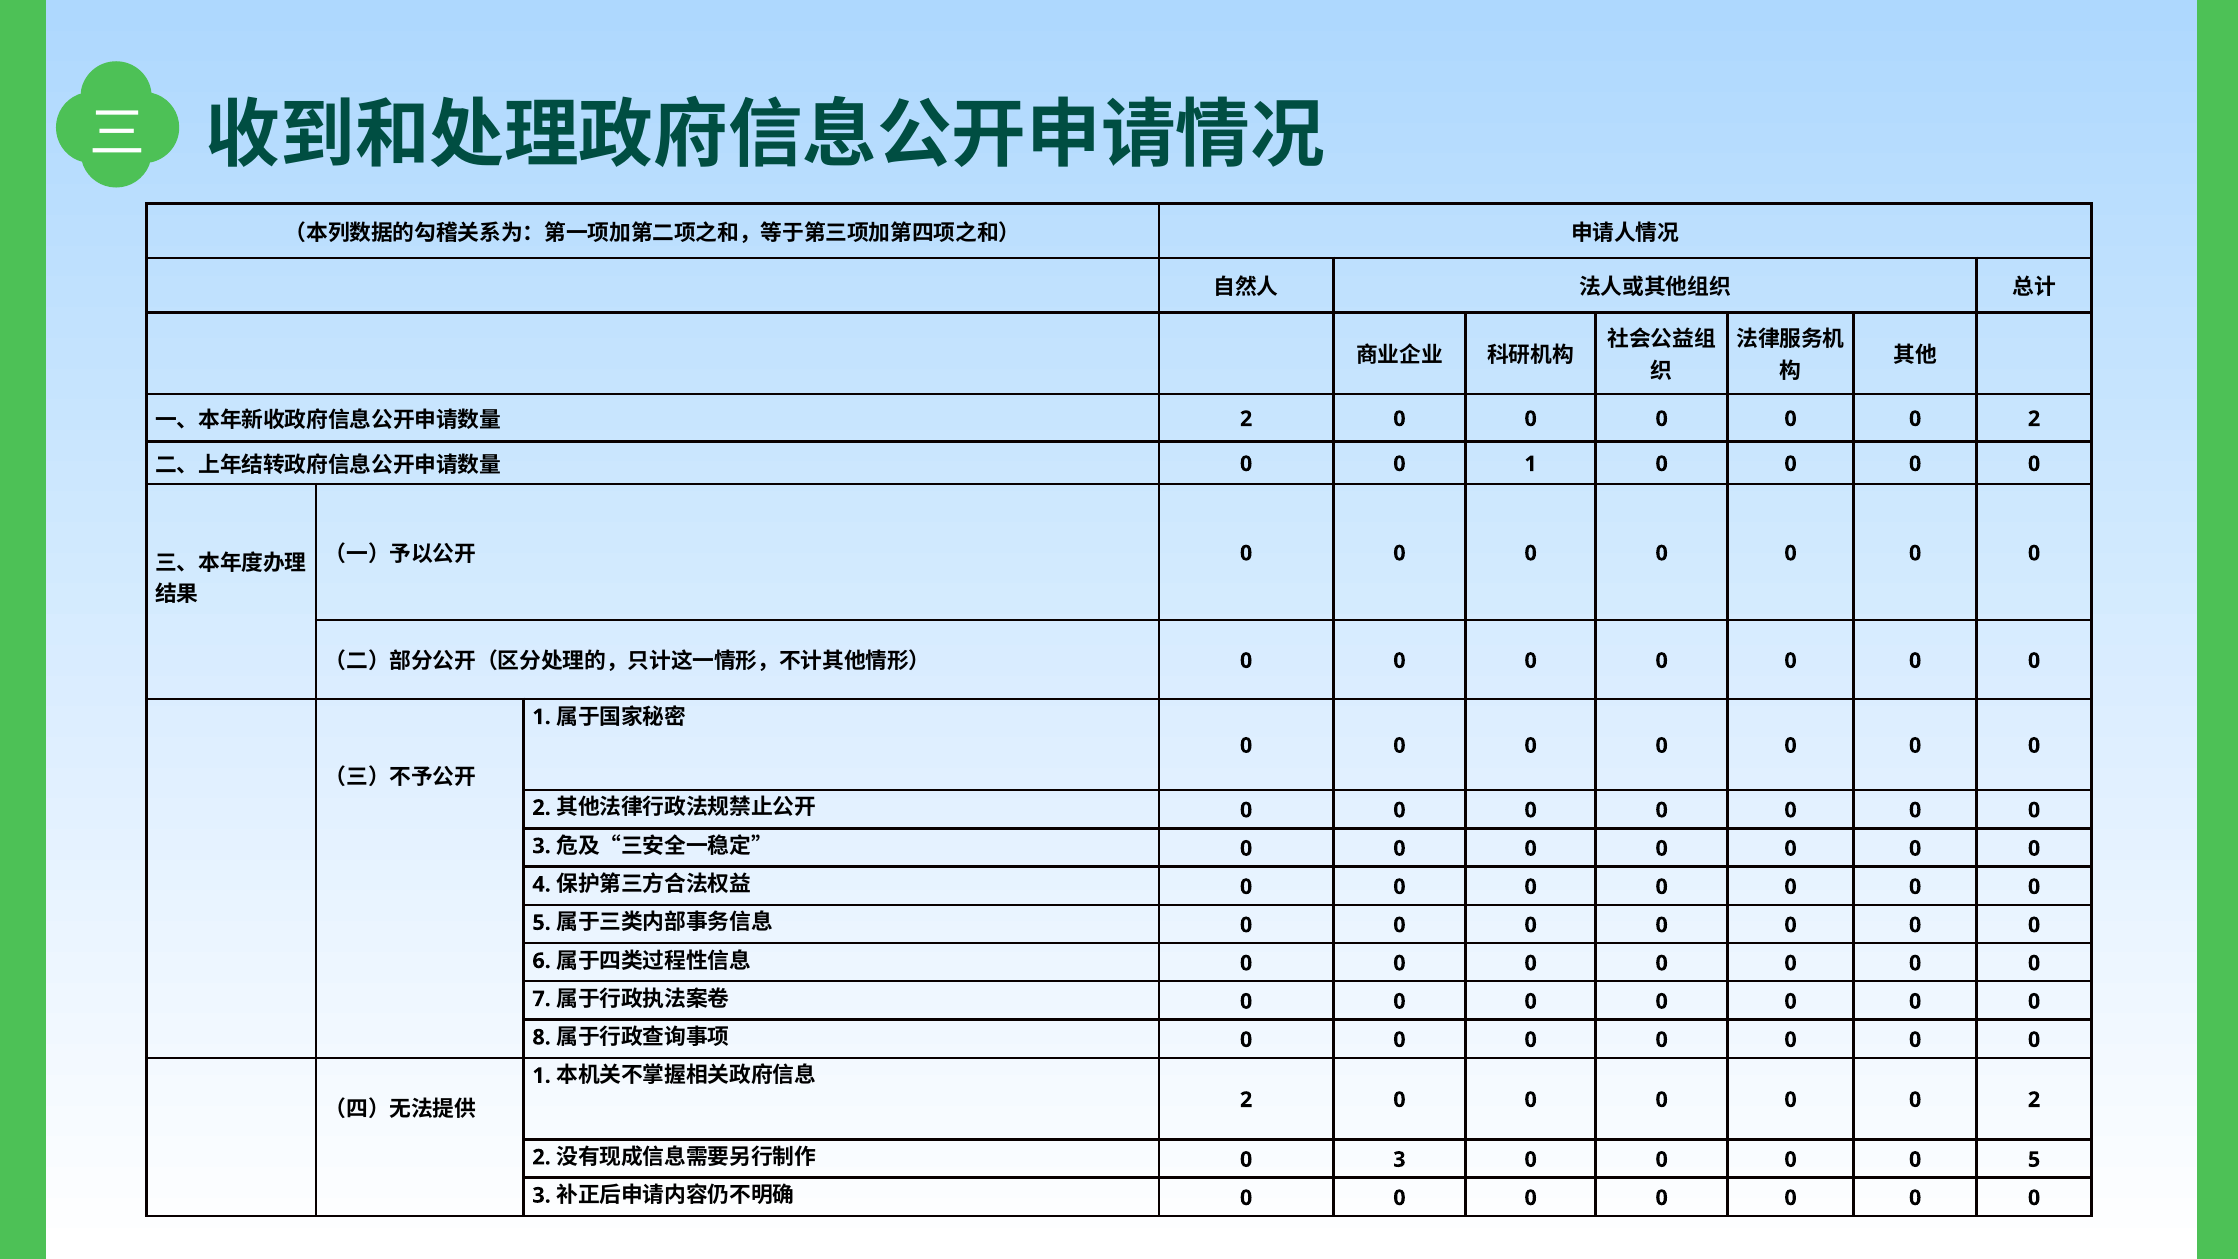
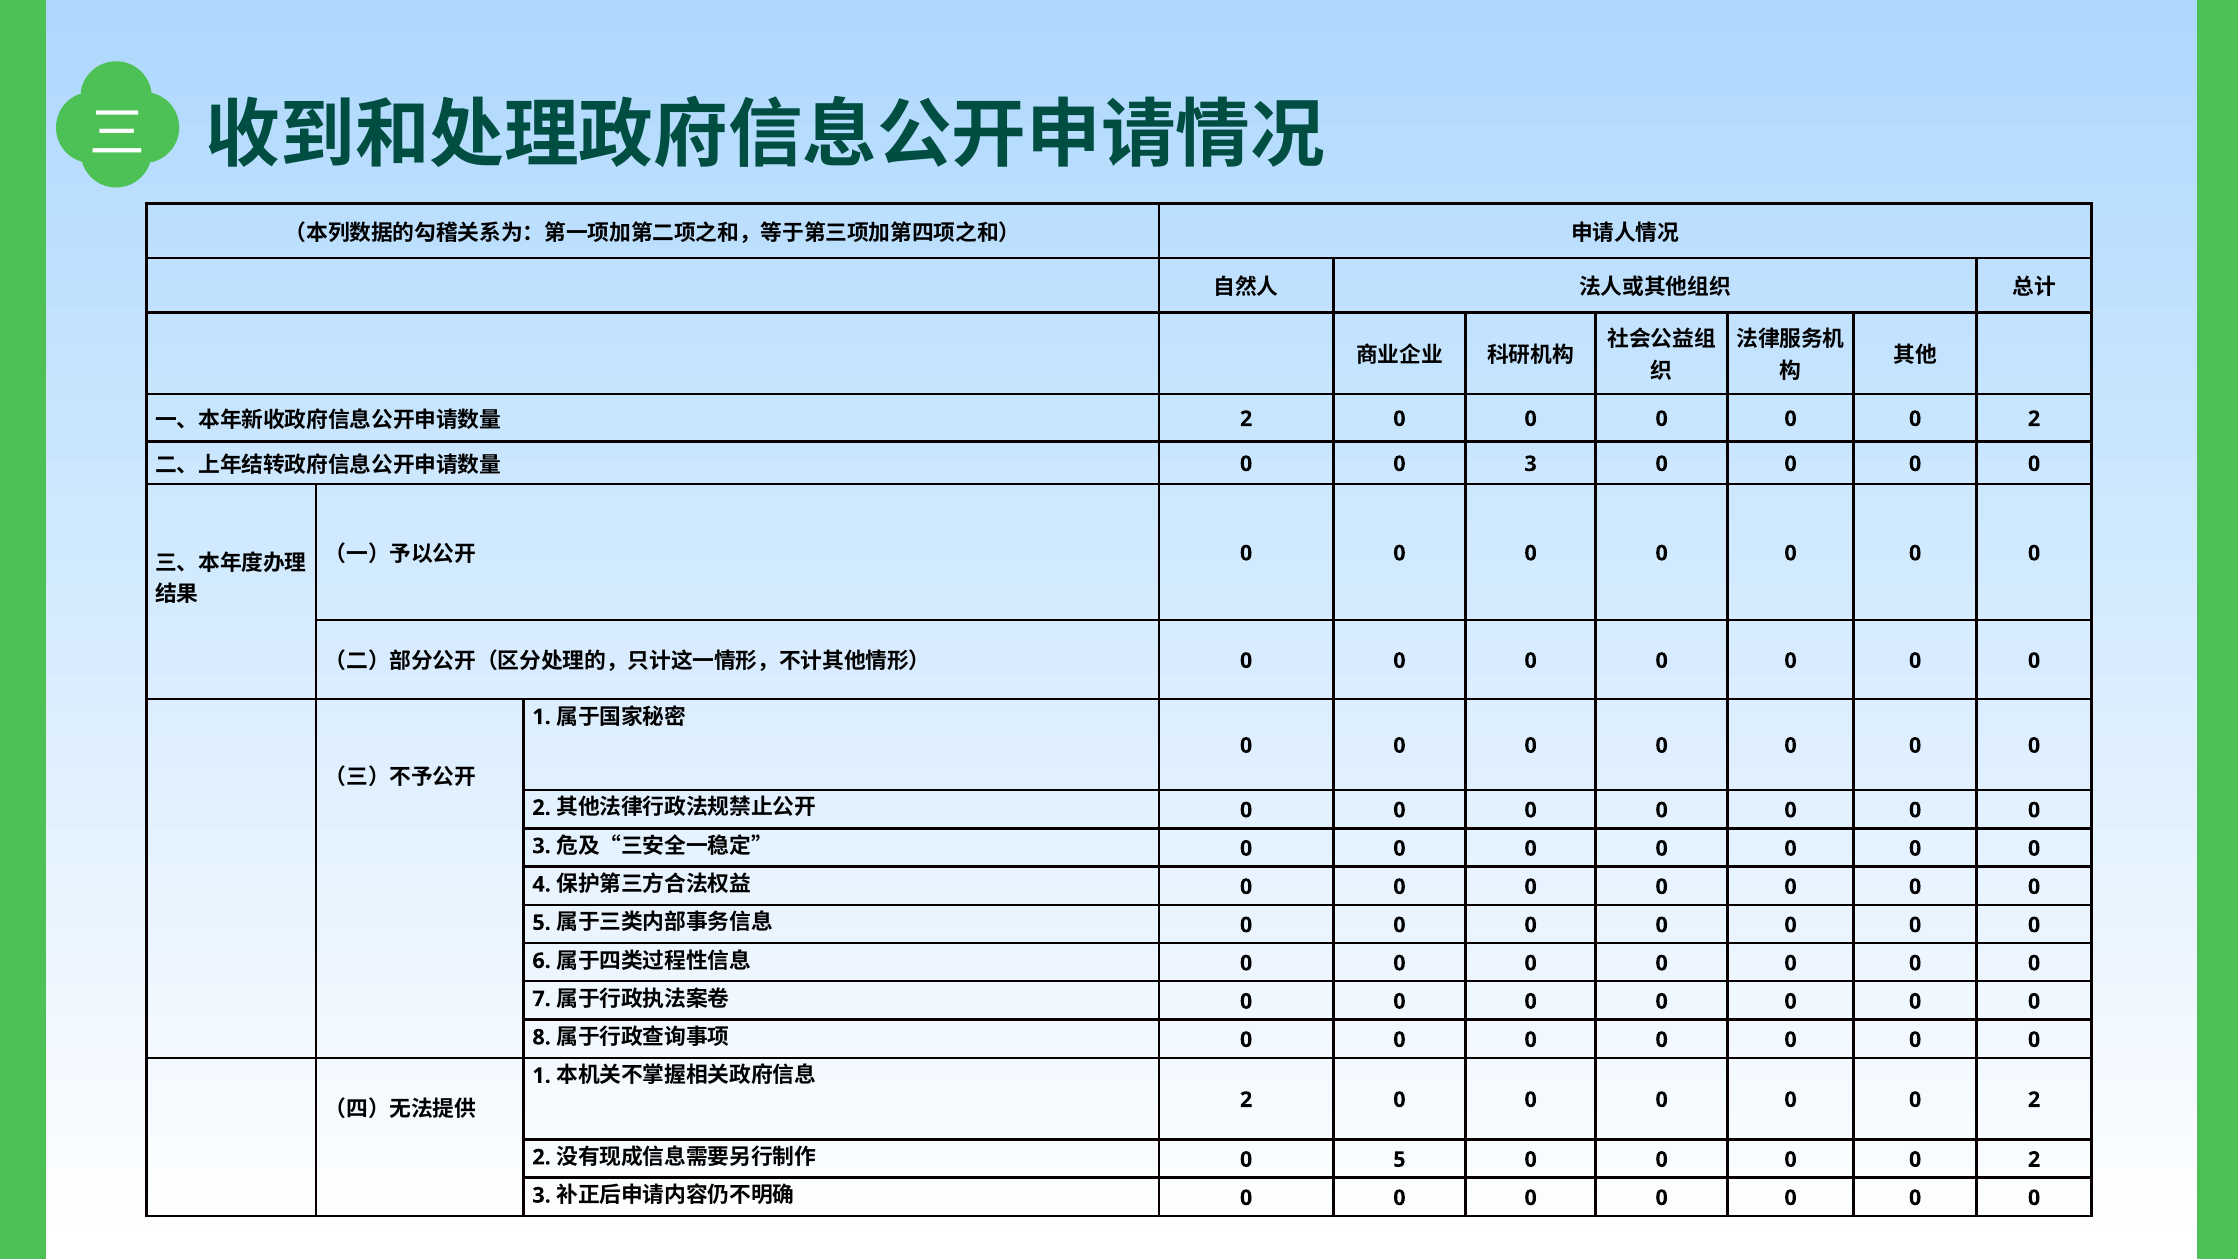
1 at (1531, 464): 1 -> 3
3 at (1399, 1160): 3 -> 5
5 at (2034, 1160): 5 -> 2
